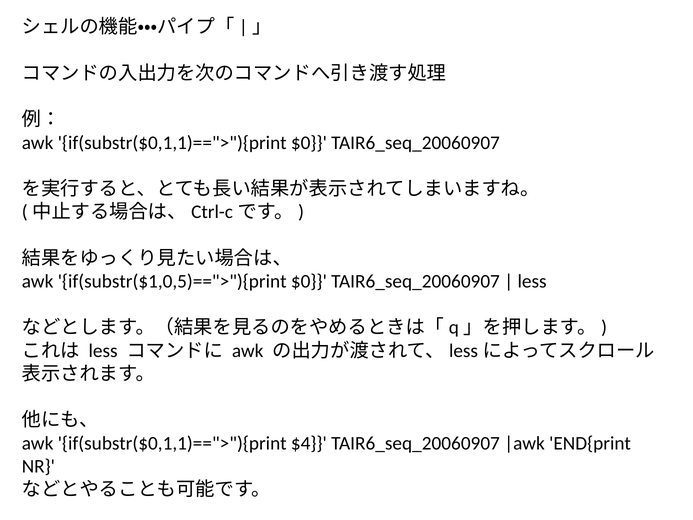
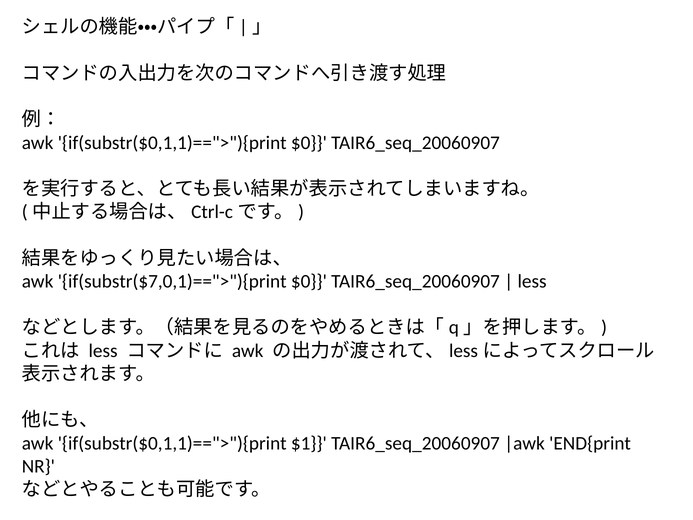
if(substr($1,0,5)==">"){print: if(substr($1,0,5)==">"){print -> if(substr($7,0,1)==">"){print
$4: $4 -> $1
